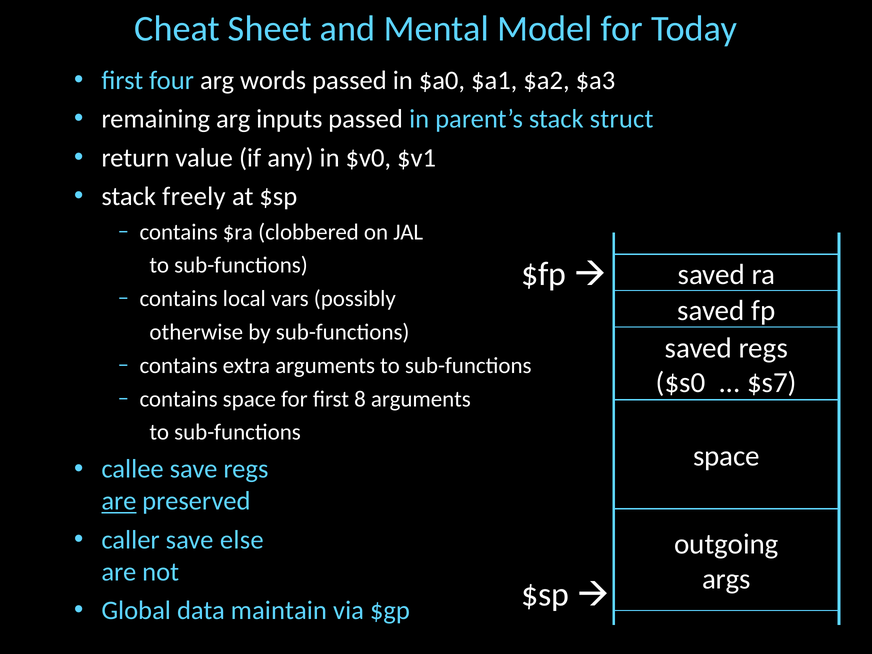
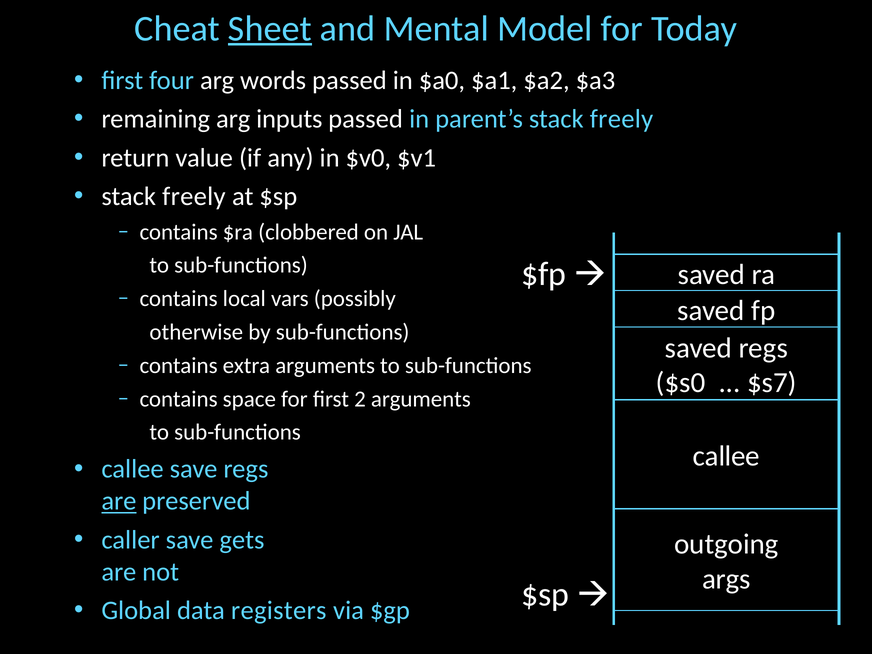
Sheet underline: none -> present
parent’s stack struct: struct -> freely
8: 8 -> 2
space at (726, 456): space -> callee
else: else -> gets
maintain: maintain -> registers
